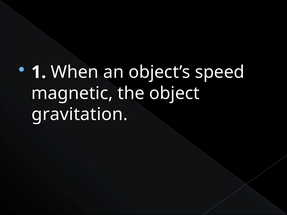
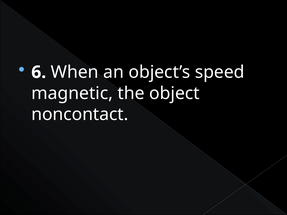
1: 1 -> 6
gravitation: gravitation -> noncontact
